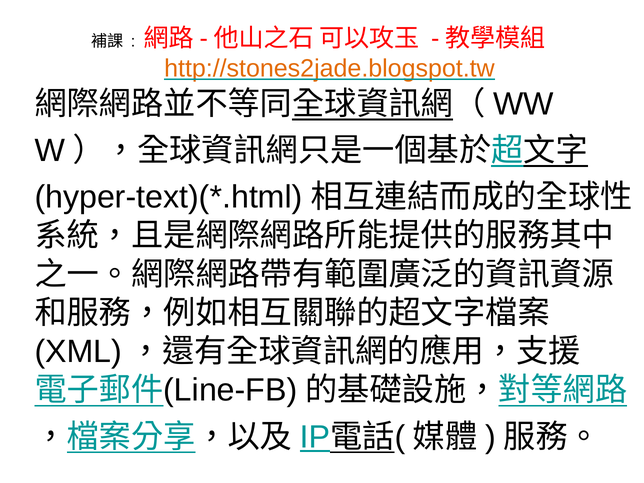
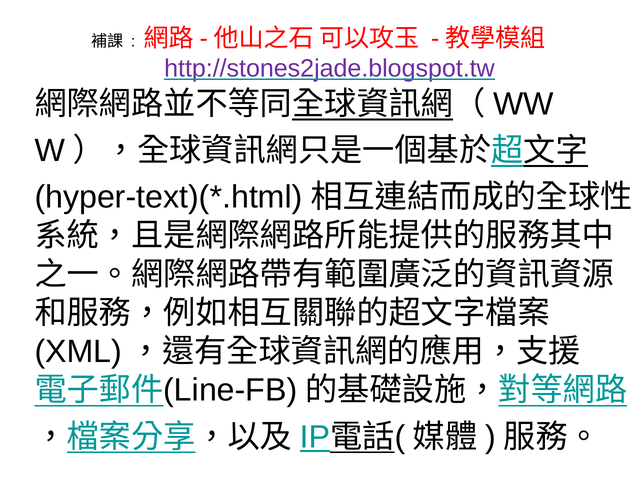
http://stones2jade.blogspot.tw colour: orange -> purple
